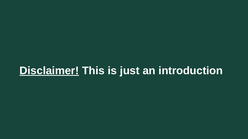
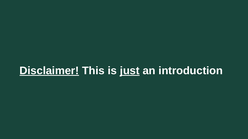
just underline: none -> present
